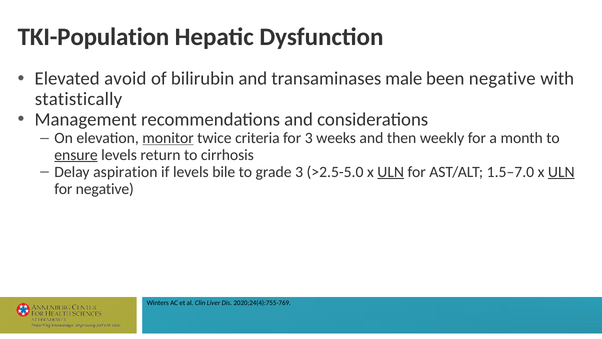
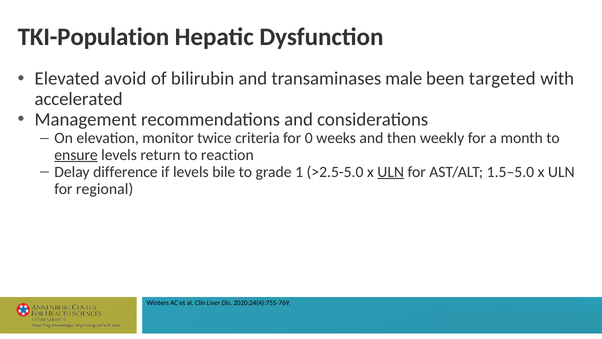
been negative: negative -> targeted
statistically: statistically -> accelerated
monitor underline: present -> none
for 3: 3 -> 0
cirrhosis: cirrhosis -> reaction
aspiration: aspiration -> difference
grade 3: 3 -> 1
1.5–7.0: 1.5–7.0 -> 1.5–5.0
ULN at (561, 172) underline: present -> none
for negative: negative -> regional
